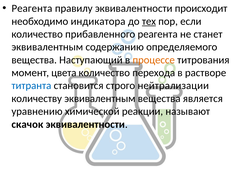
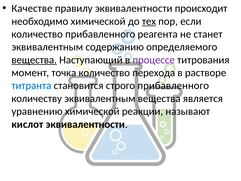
Реагента at (32, 8): Реагента -> Качестве
необходимо индикатора: индикатора -> химической
вещества at (34, 60) underline: none -> present
процессе colour: orange -> purple
цвета: цвета -> точка
строго нейтрализации: нейтрализации -> прибавленного
скачок: скачок -> кислот
